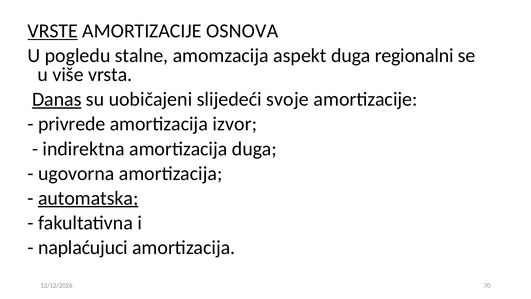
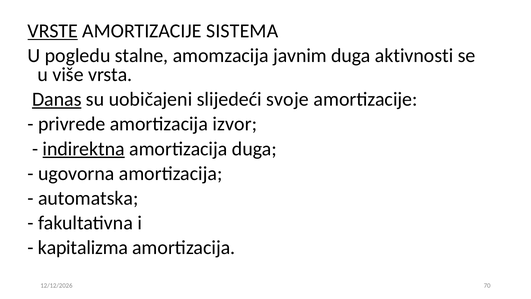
OSNOVA: OSNOVA -> SISTEMA
aspekt: aspekt -> javnim
regionalni: regionalni -> aktivnosti
indirektna underline: none -> present
automatska underline: present -> none
naplaćujuci: naplaćujuci -> kapitalizma
